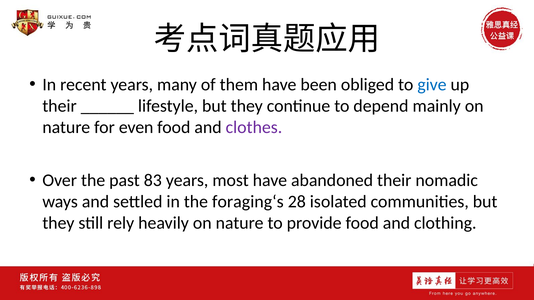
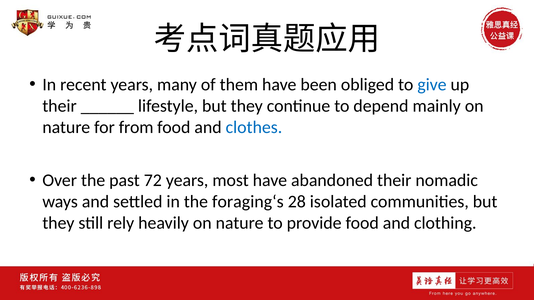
even: even -> from
clothes colour: purple -> blue
83: 83 -> 72
